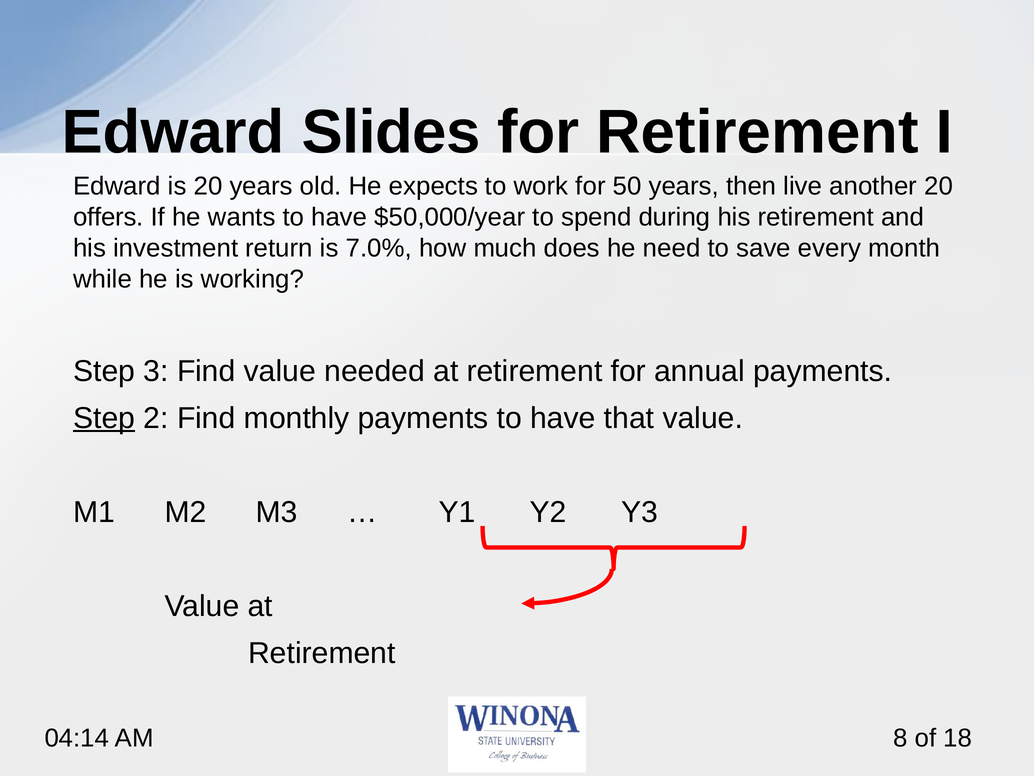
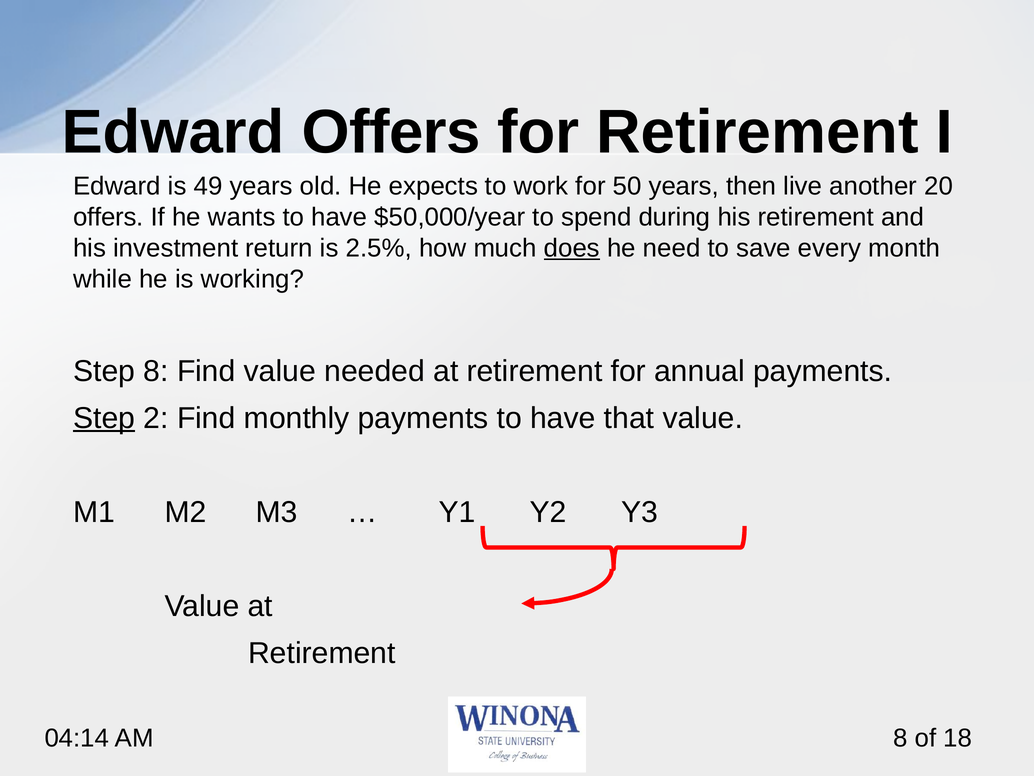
Edward Slides: Slides -> Offers
is 20: 20 -> 49
7.0%: 7.0% -> 2.5%
does underline: none -> present
Step 3: 3 -> 8
